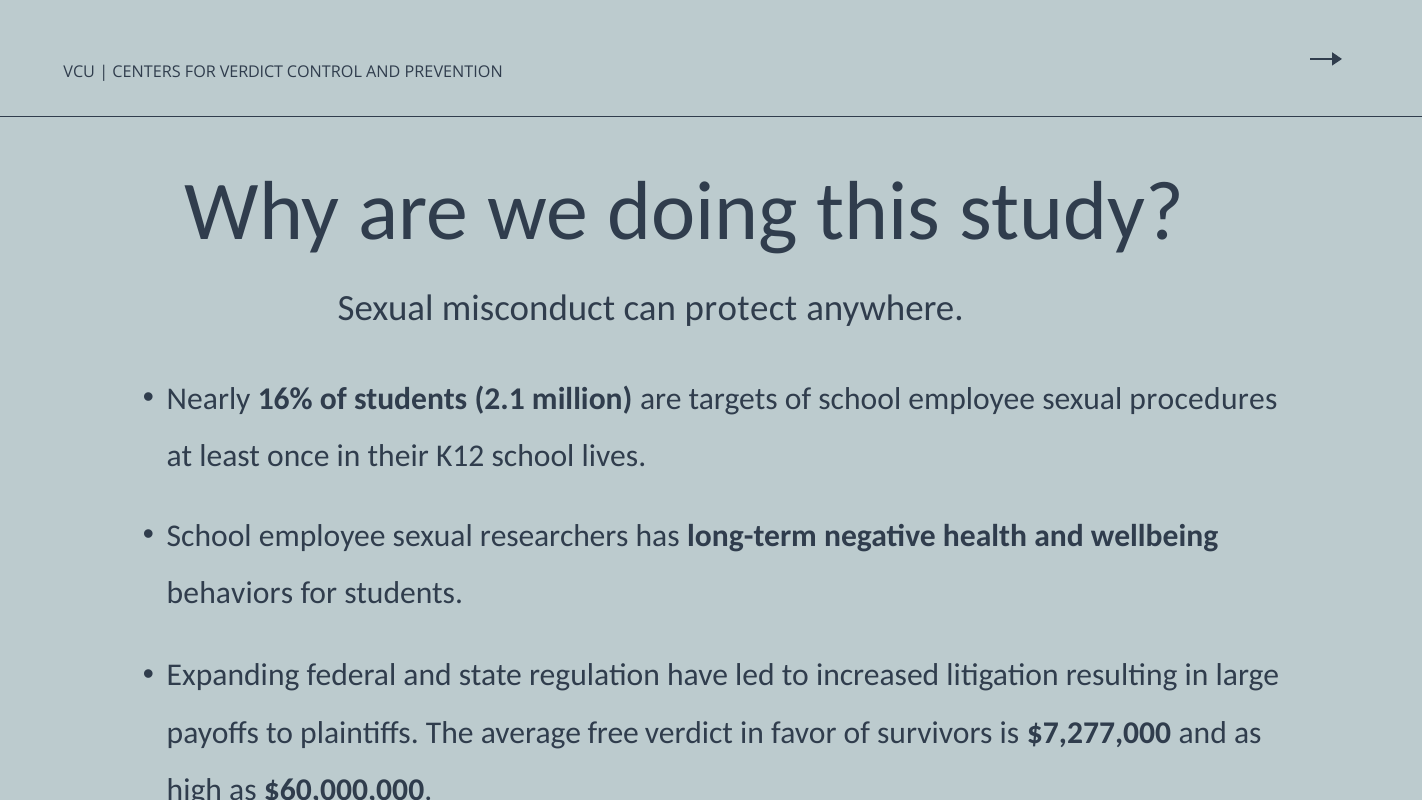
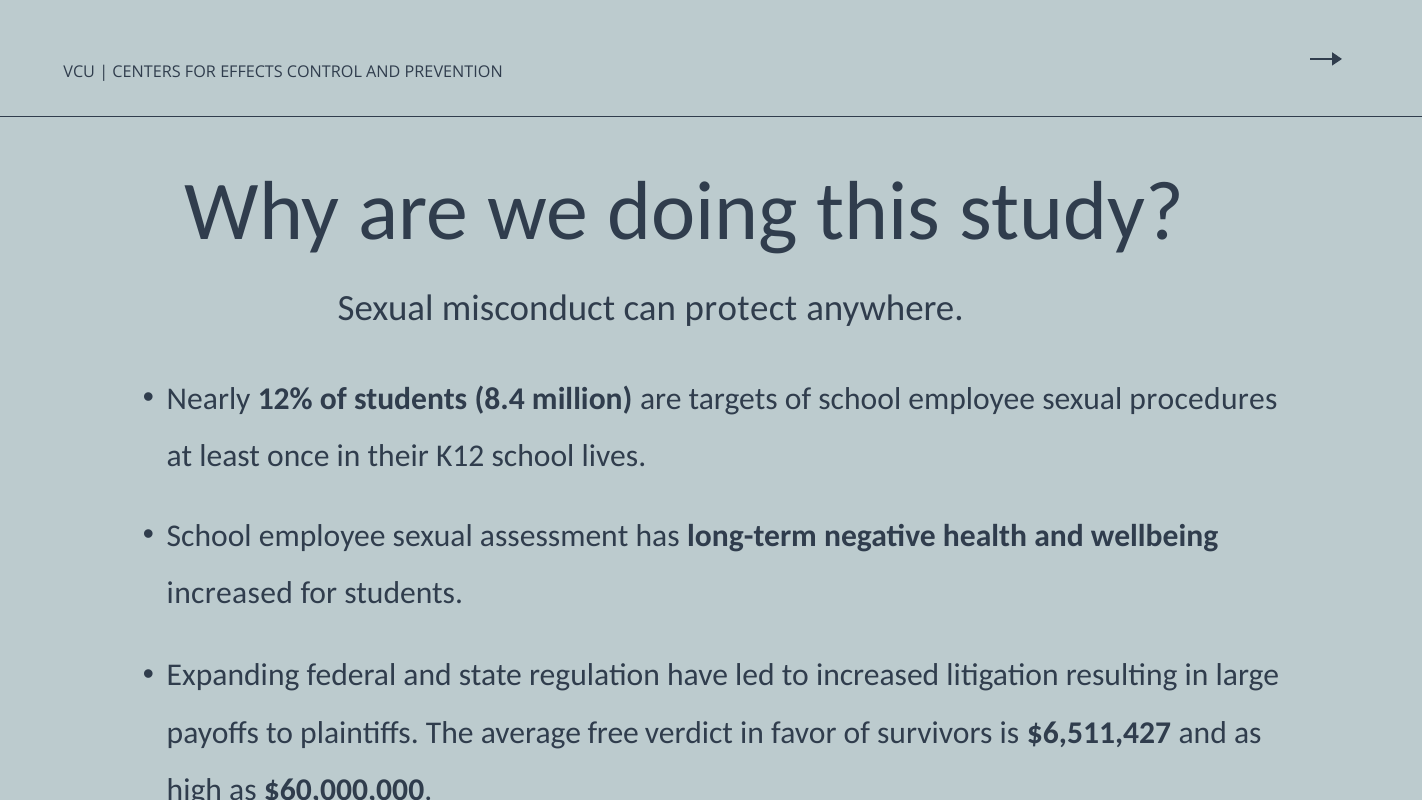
FOR VERDICT: VERDICT -> EFFECTS
16%: 16% -> 12%
2.1: 2.1 -> 8.4
researchers: researchers -> assessment
behaviors at (230, 593): behaviors -> increased
$7,277,000: $7,277,000 -> $6,511,427
